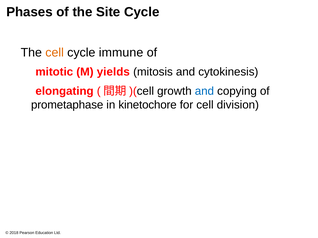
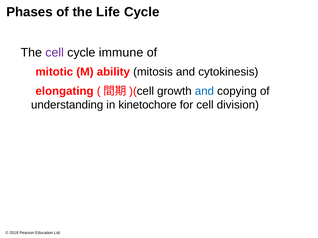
Site: Site -> Life
cell at (55, 53) colour: orange -> purple
yields: yields -> ability
prometaphase: prometaphase -> understanding
